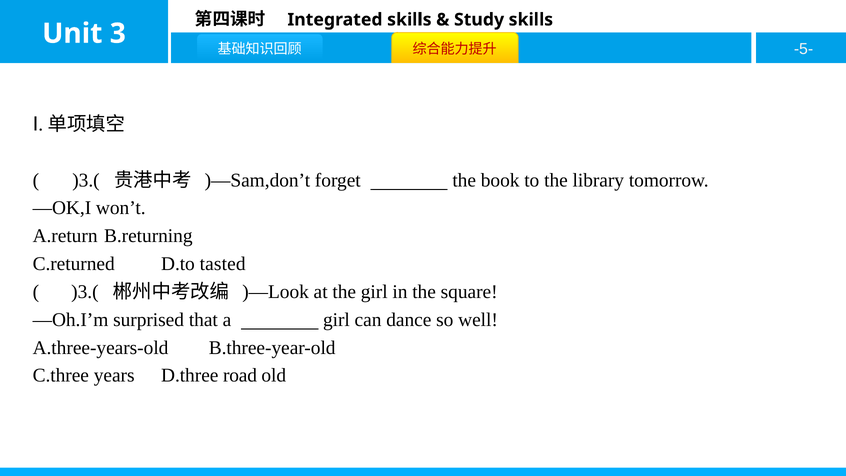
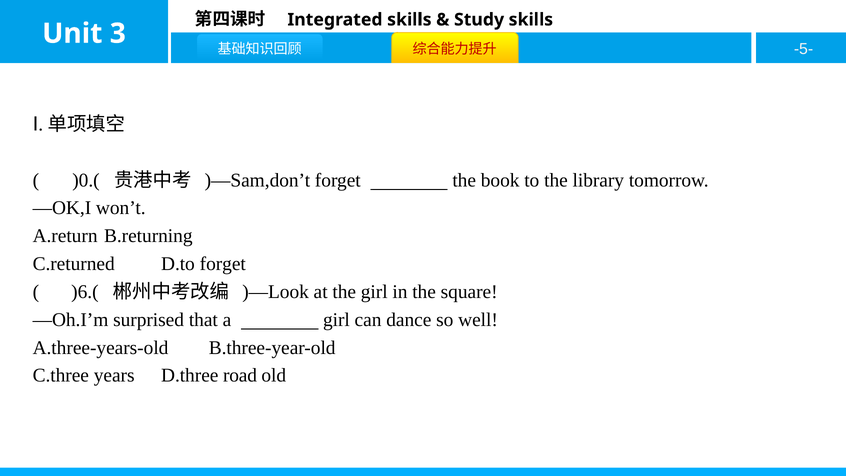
)3.( at (86, 180): )3.( -> )0.(
D.to tasted: tasted -> forget
)3.( at (85, 292): )3.( -> )6.(
